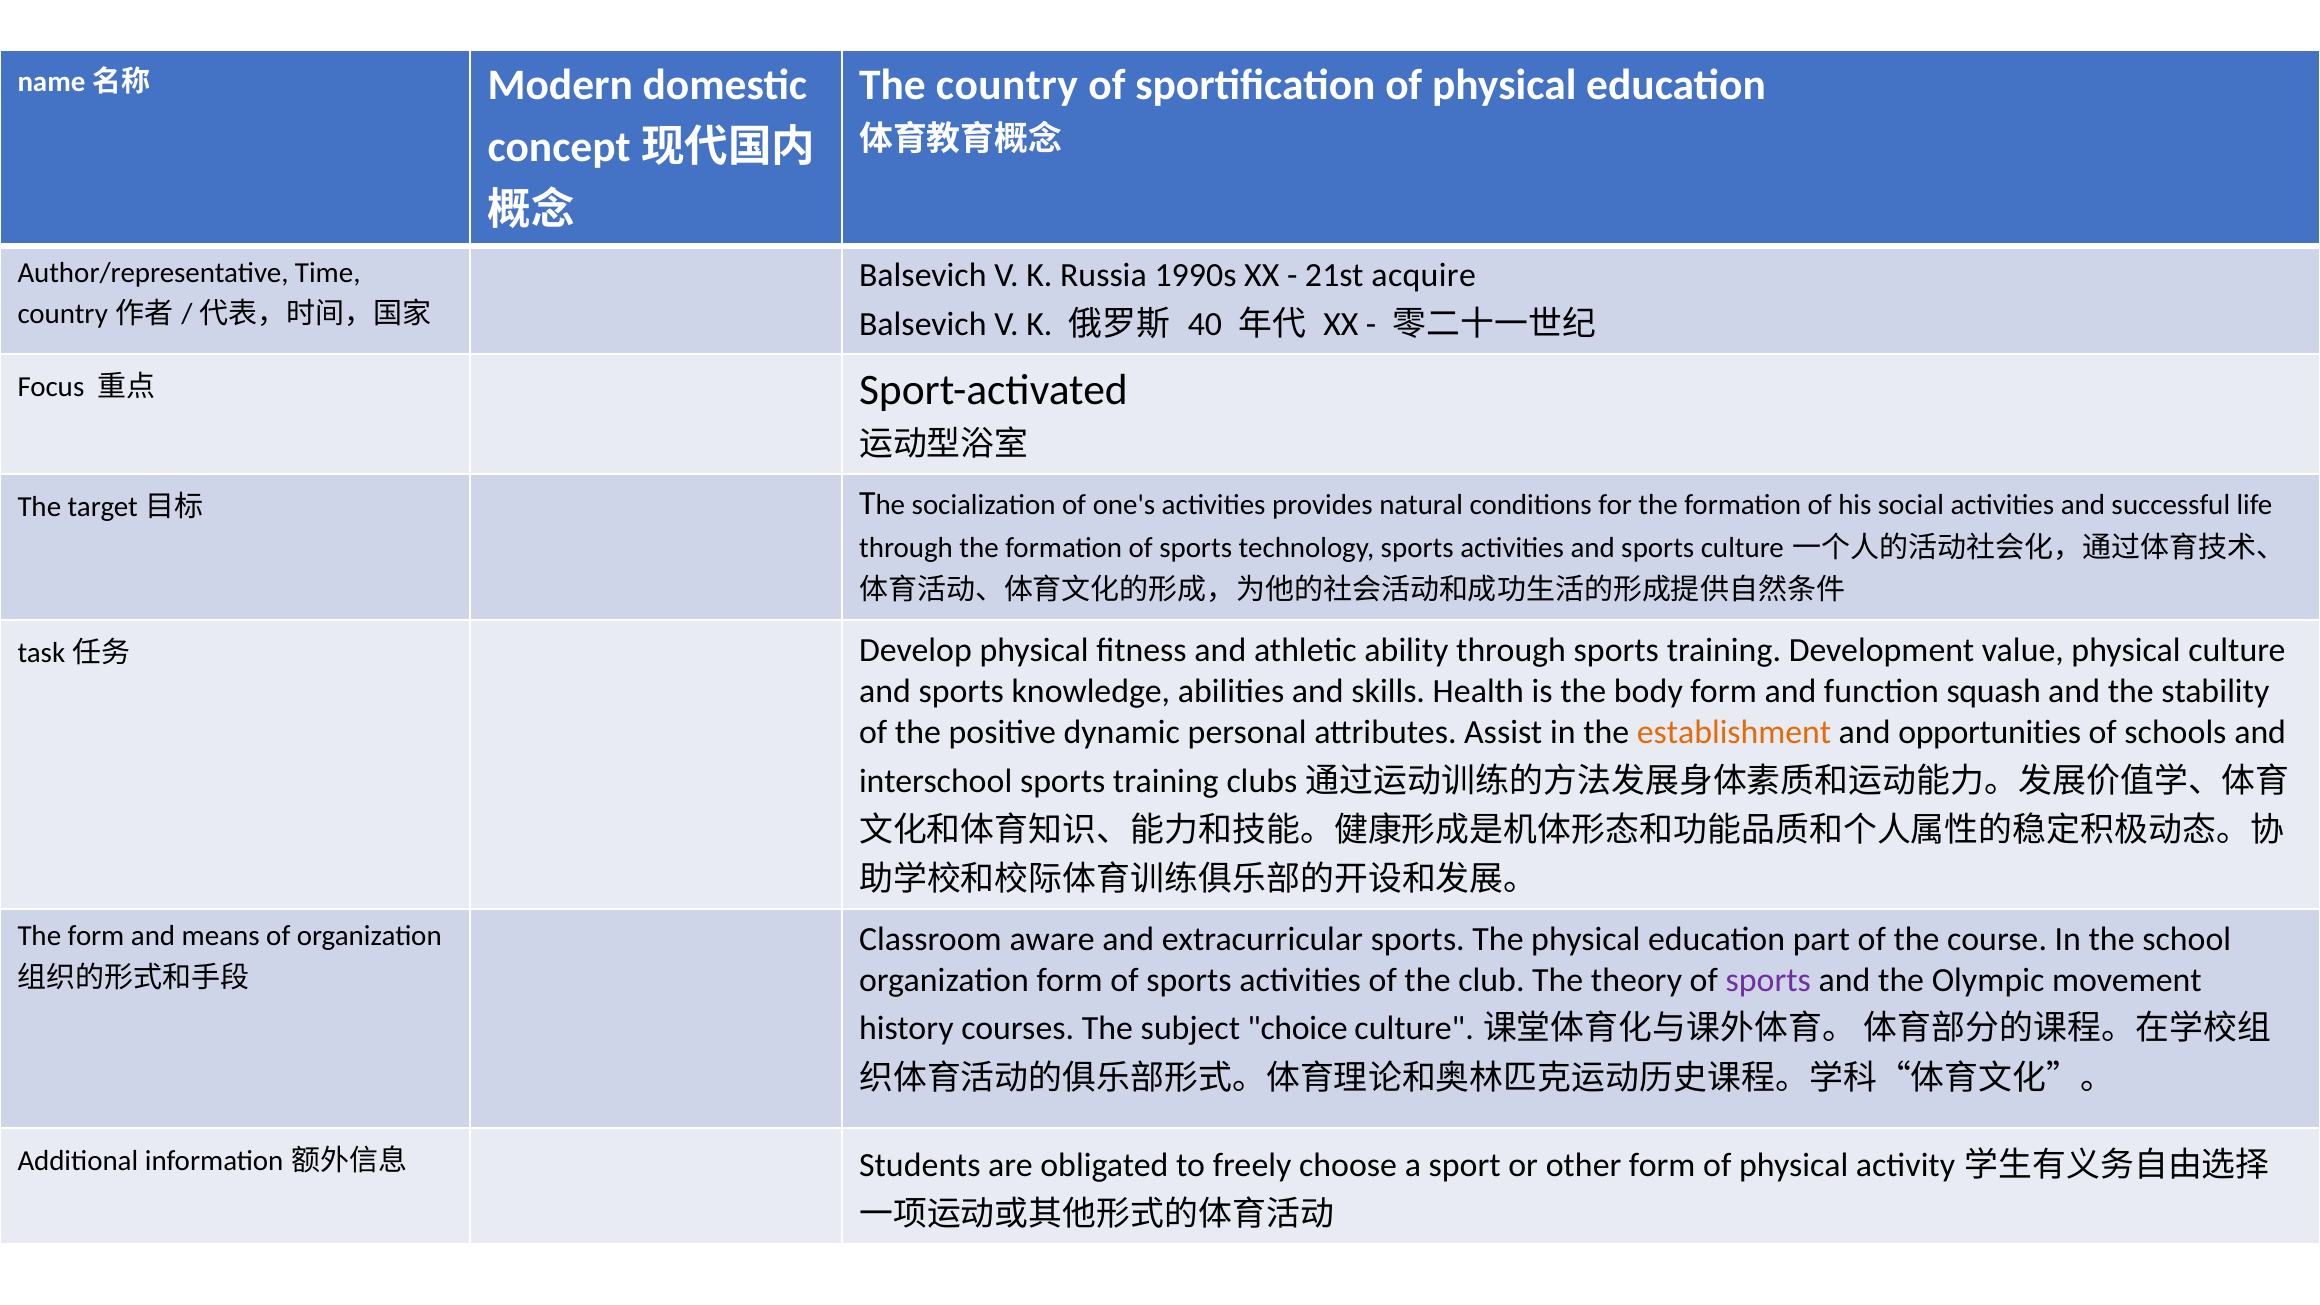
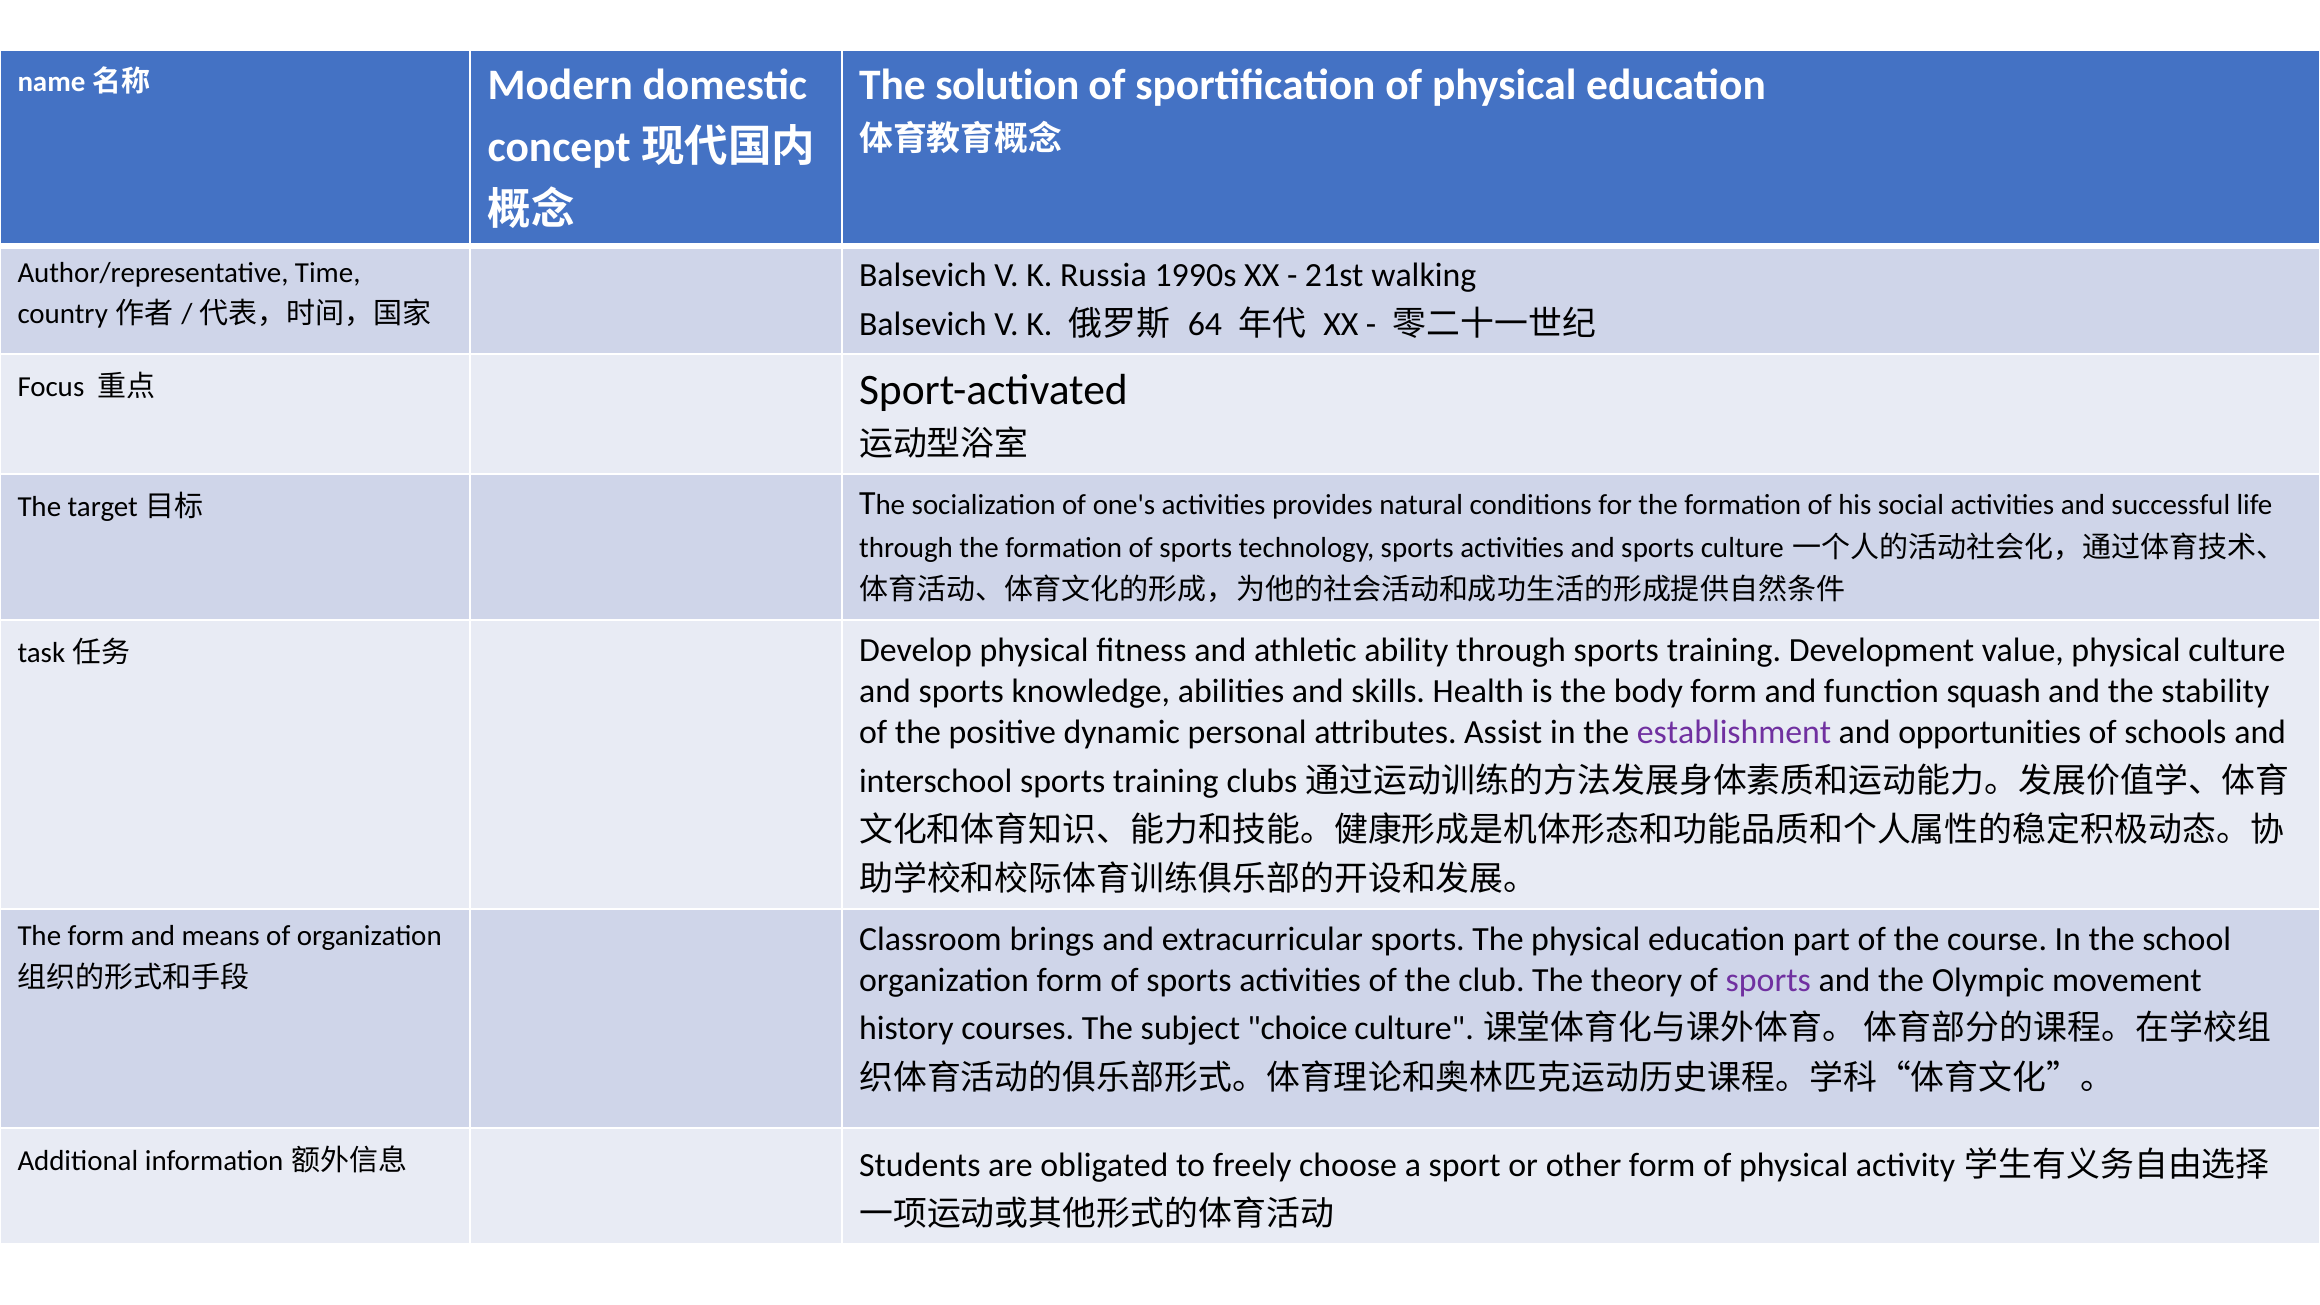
country: country -> solution
acquire: acquire -> walking
40: 40 -> 64
establishment colour: orange -> purple
aware: aware -> brings
